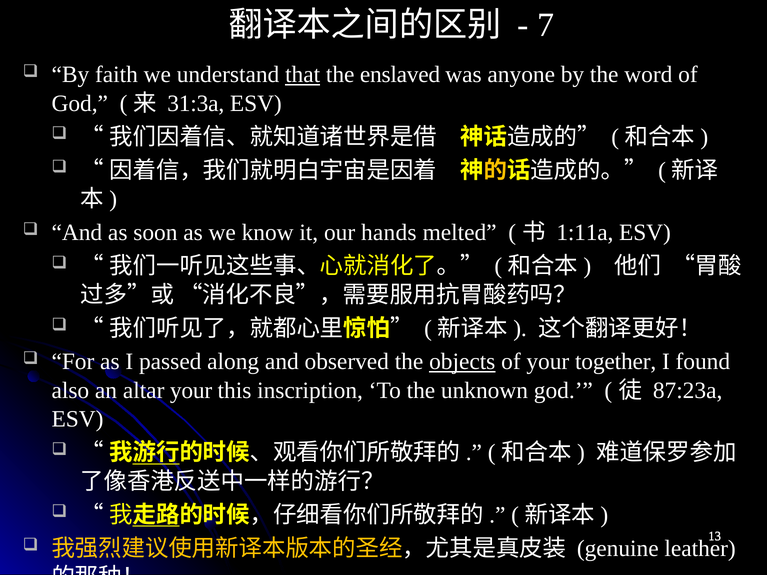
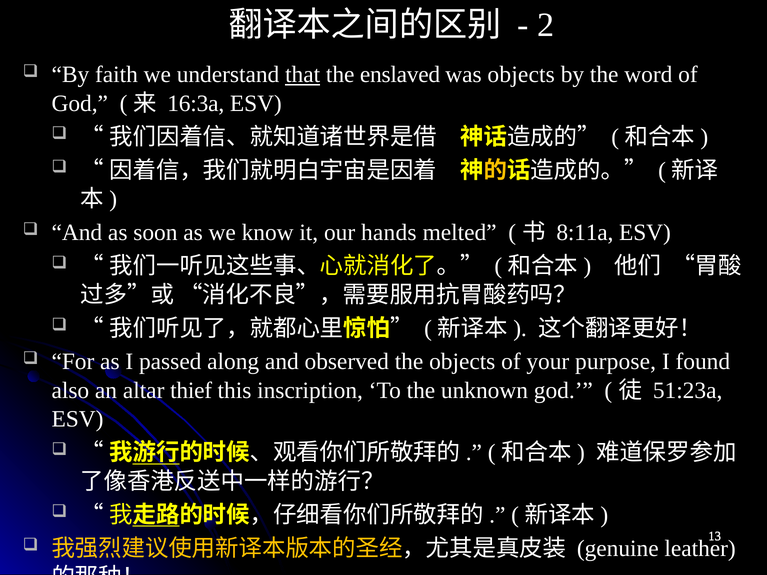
7: 7 -> 2
was anyone: anyone -> objects
31:3a: 31:3a -> 16:3a
1:11a: 1:11a -> 8:11a
objects at (462, 362) underline: present -> none
together: together -> purpose
altar your: your -> thief
87:23a: 87:23a -> 51:23a
